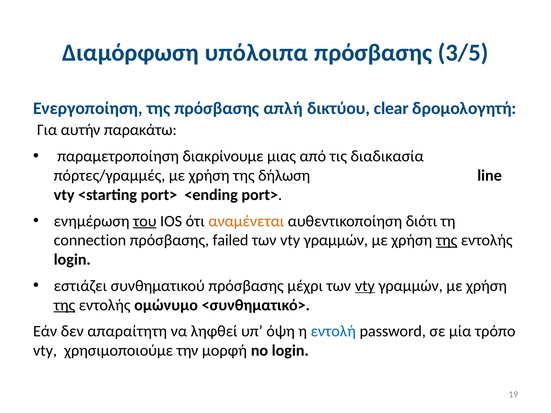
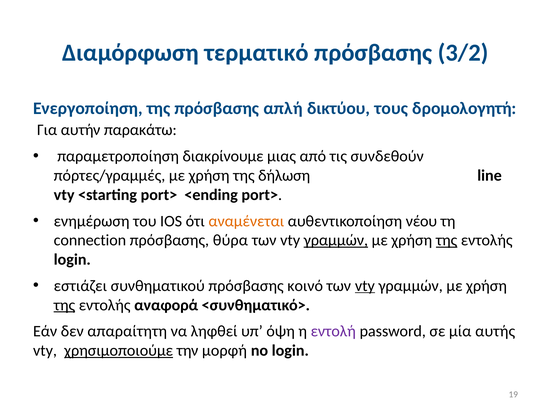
υπόλοιπα: υπόλοιπα -> τερματικό
3/5: 3/5 -> 3/2
clear: clear -> τους
διαδικασία: διαδικασία -> συνδεθούν
του underline: present -> none
διότι: διότι -> νέου
failed: failed -> θύρα
γραμμών at (336, 240) underline: none -> present
μέχρι: μέχρι -> κοινό
ομώνυμο: ομώνυμο -> αναφορά
εντολή colour: blue -> purple
τρόπο: τρόπο -> αυτής
χρησιμοποιούμε underline: none -> present
